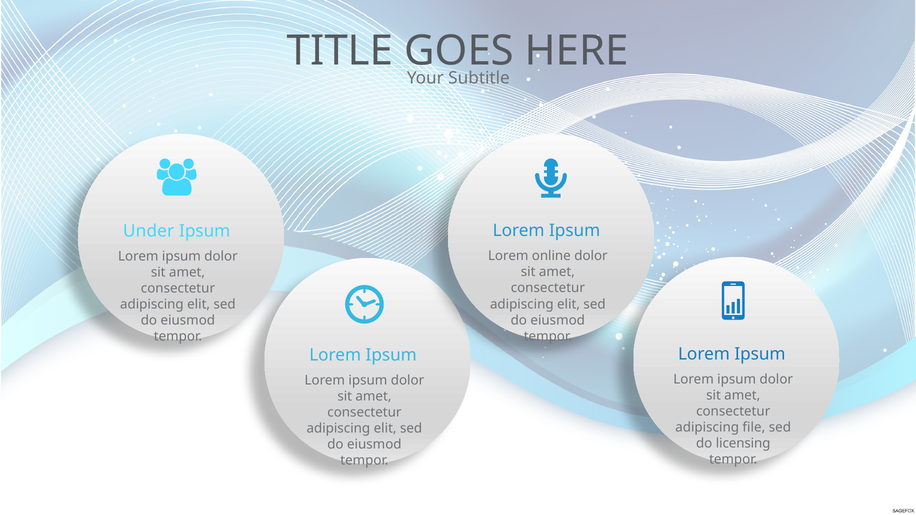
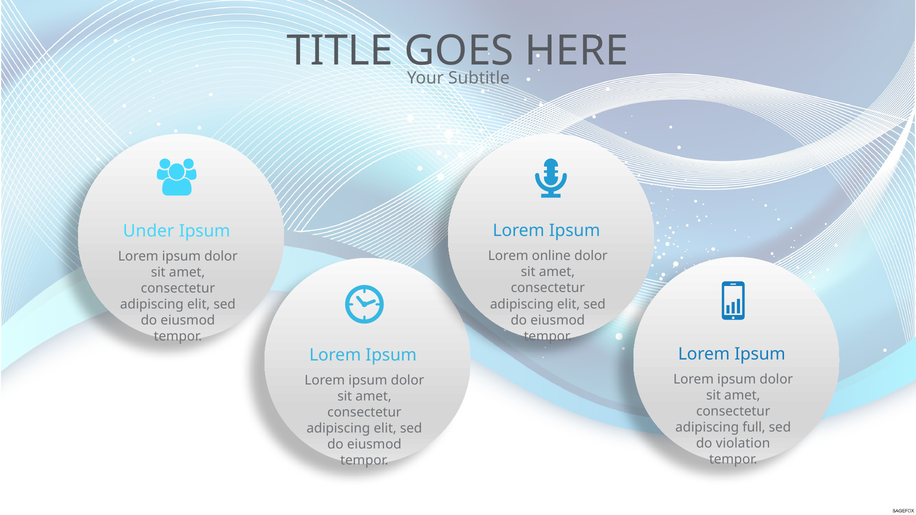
file: file -> full
licensing: licensing -> violation
